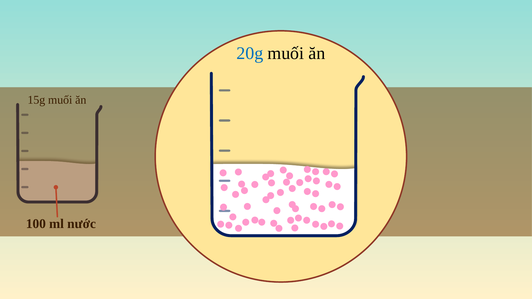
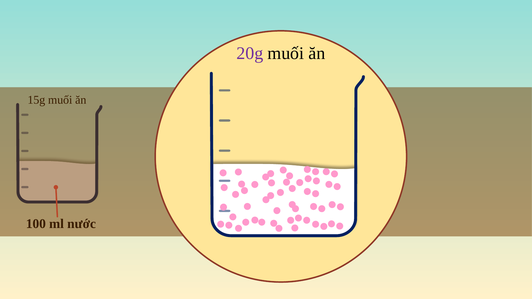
20g colour: blue -> purple
